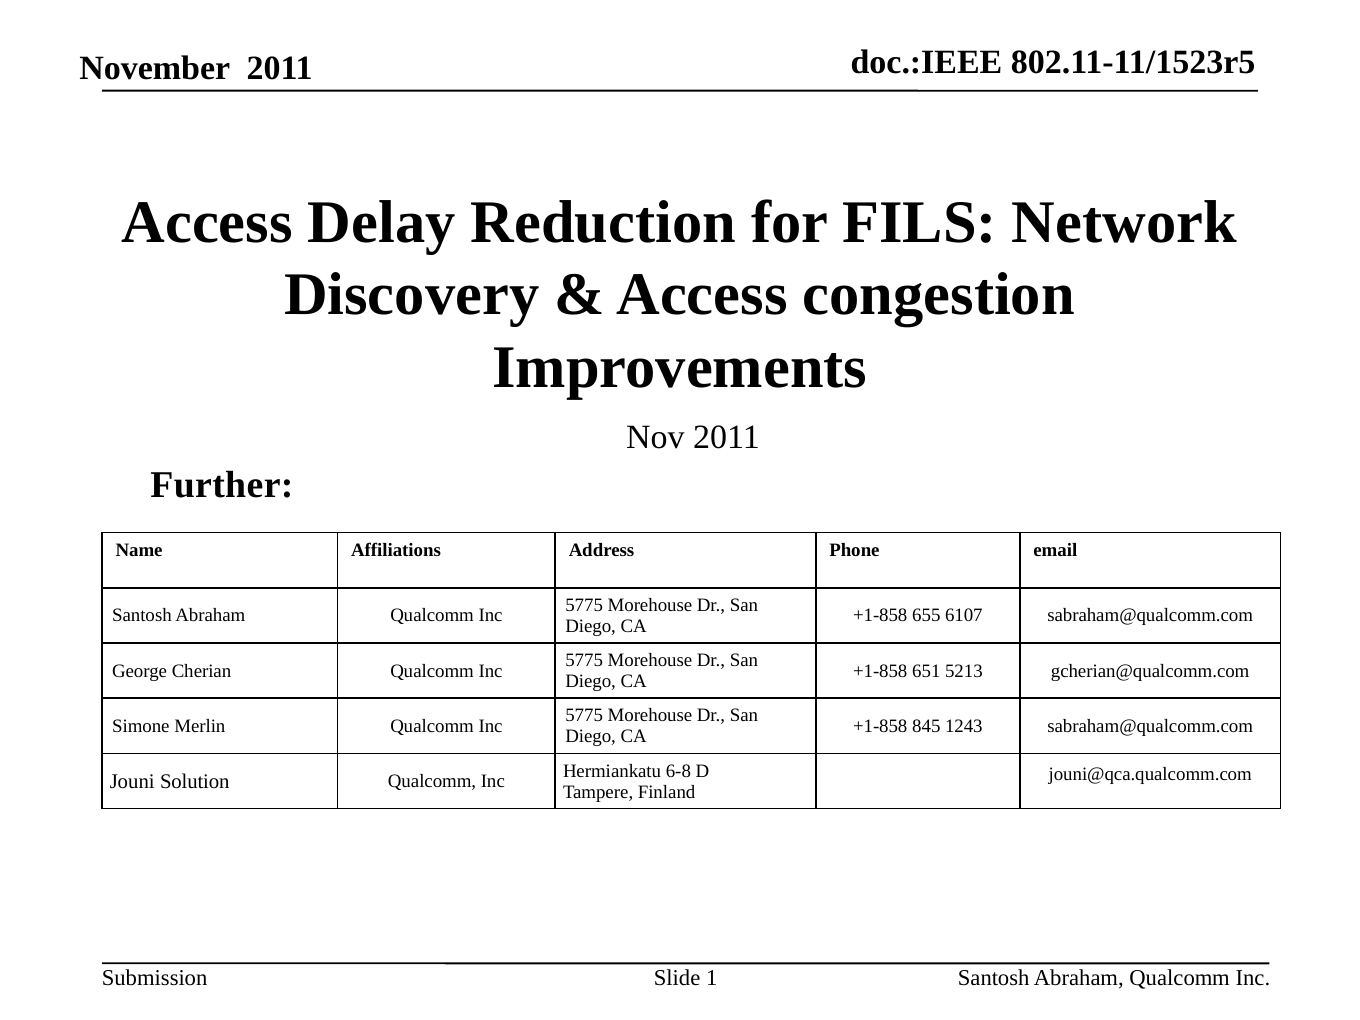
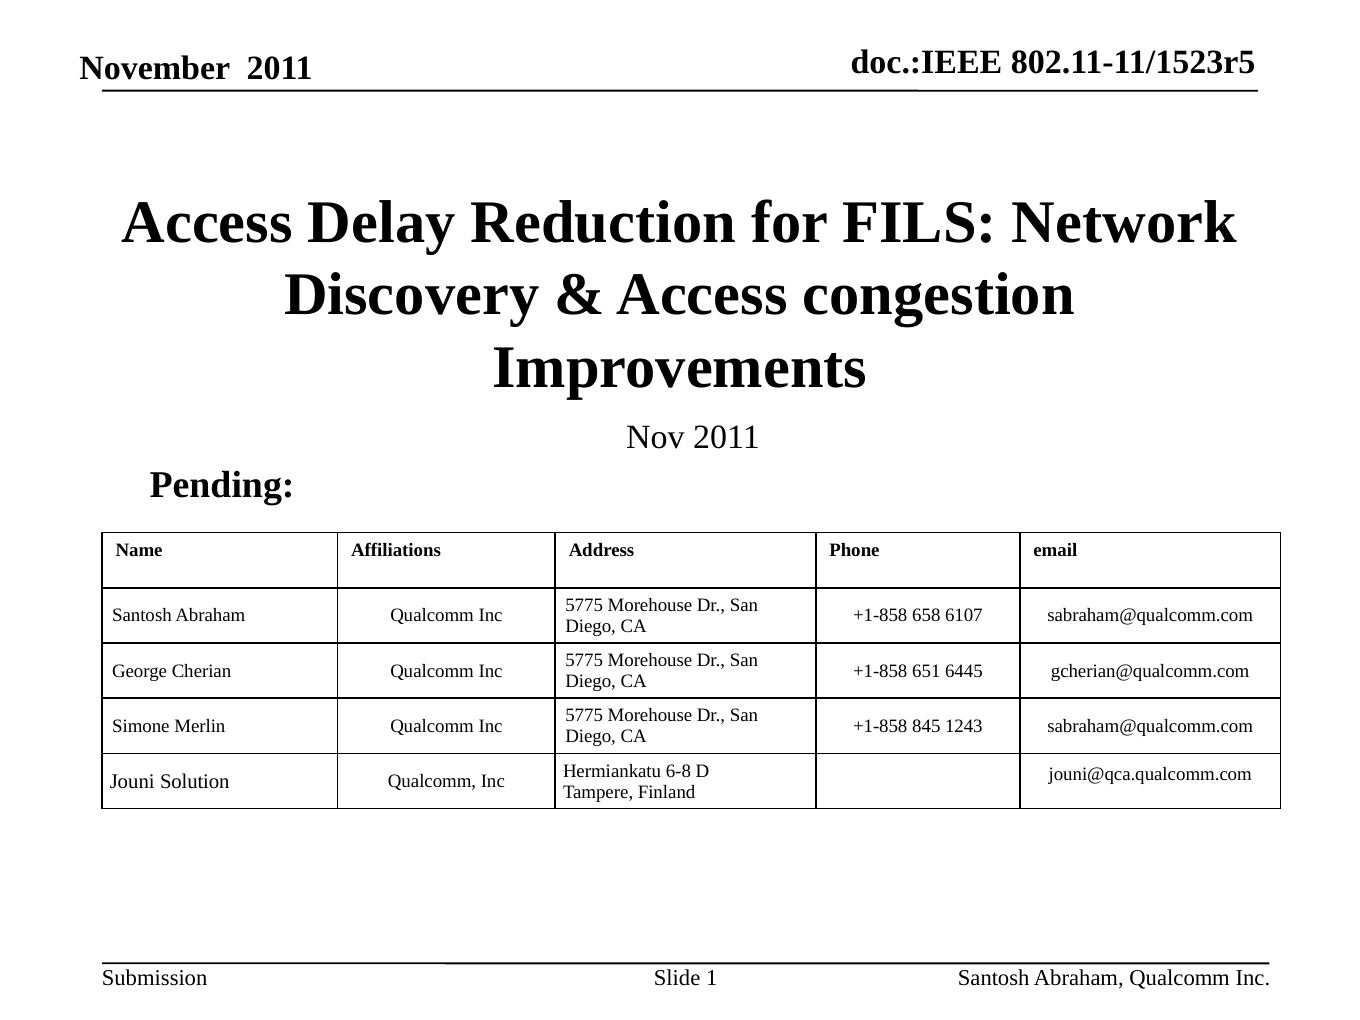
Further: Further -> Pending
655: 655 -> 658
5213: 5213 -> 6445
